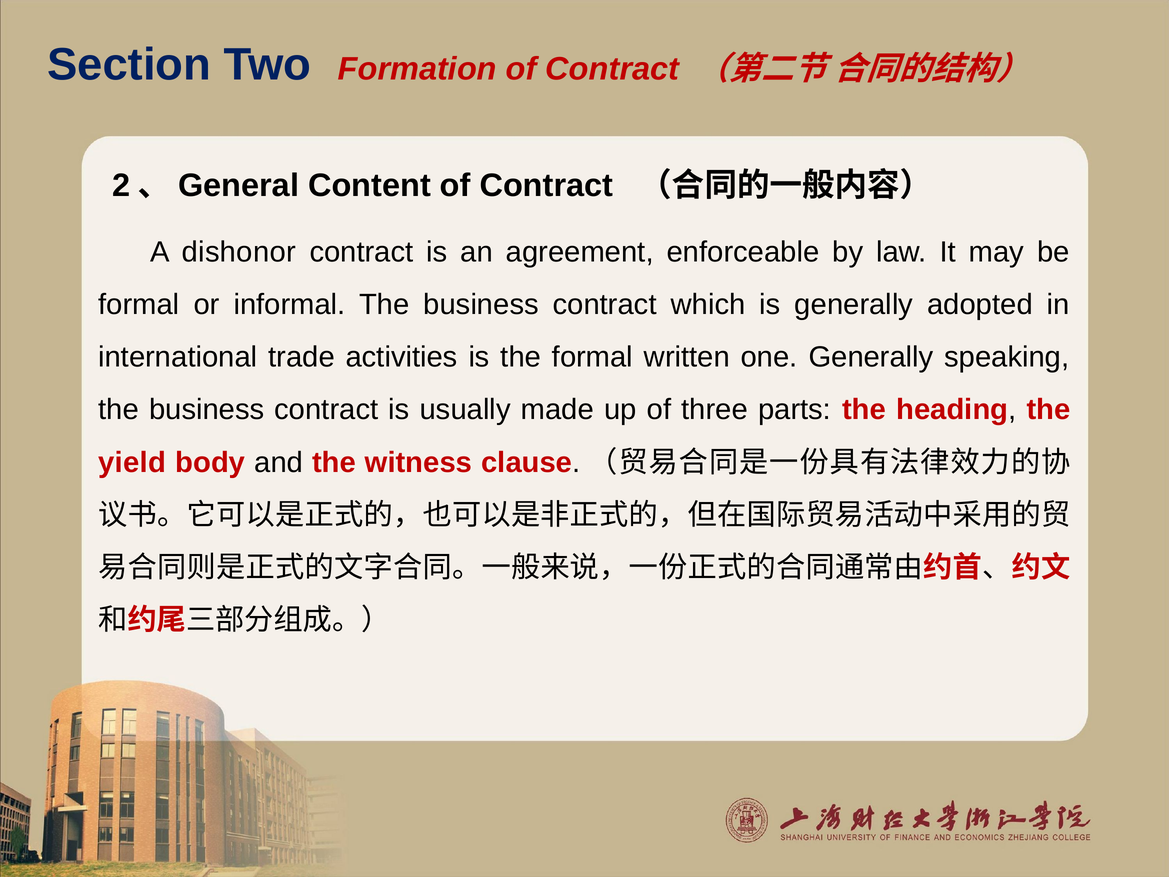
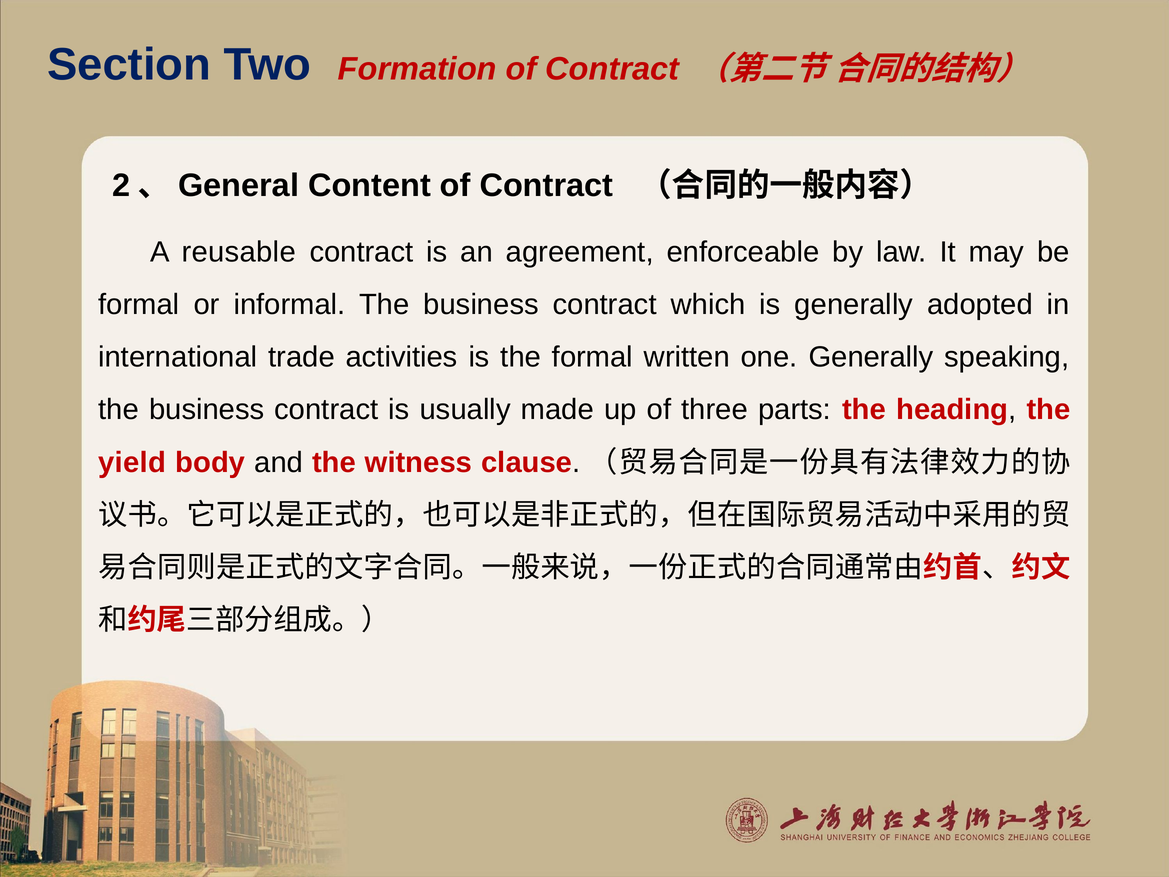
dishonor: dishonor -> reusable
